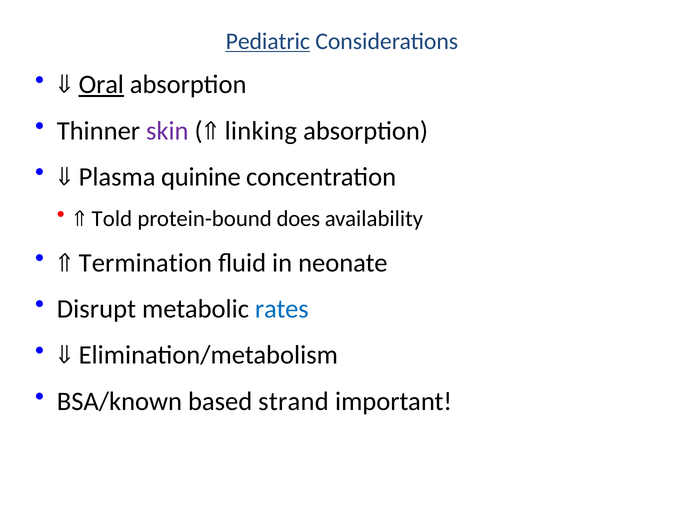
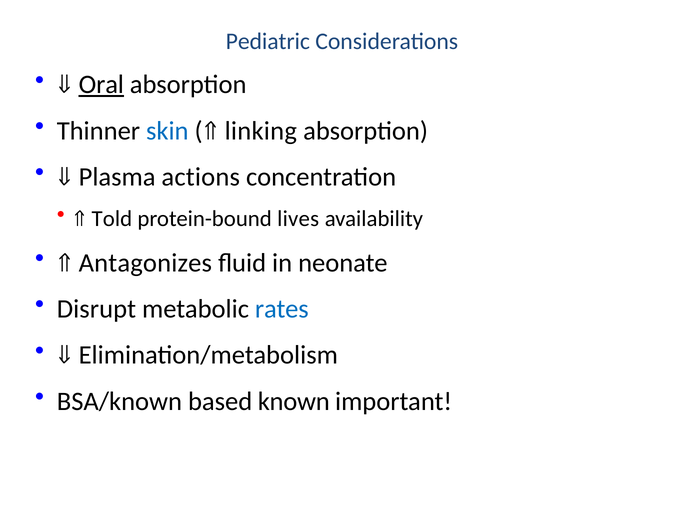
Pediatric underline: present -> none
skin colour: purple -> blue
quinine: quinine -> actions
does: does -> lives
Termination: Termination -> Antagonizes
strand: strand -> known
